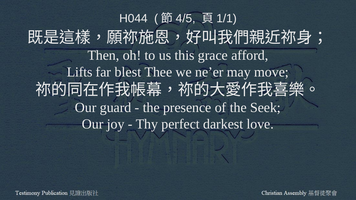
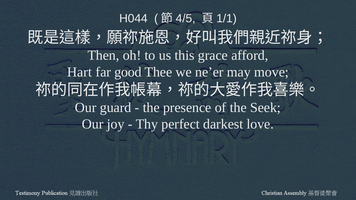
Lifts: Lifts -> Hart
blest: blest -> good
